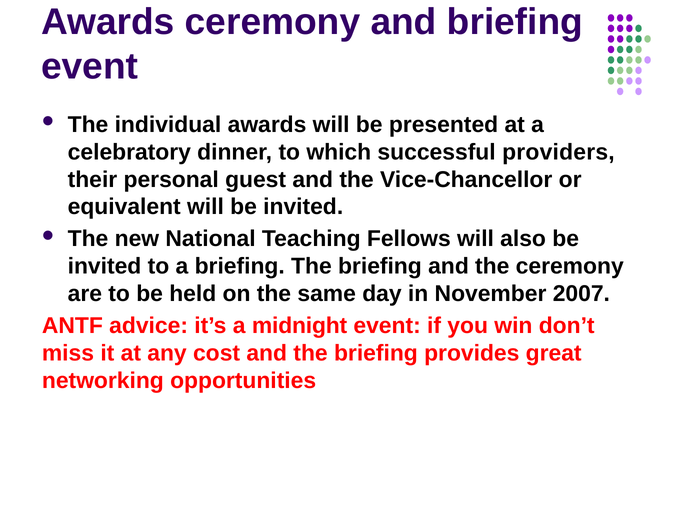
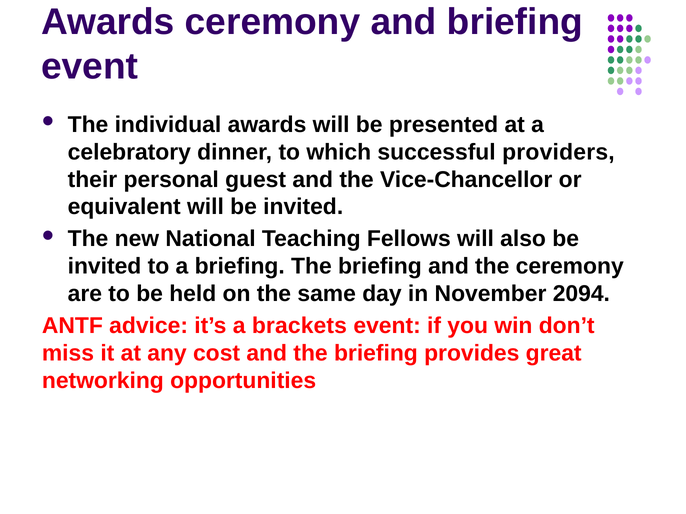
2007: 2007 -> 2094
midnight: midnight -> brackets
